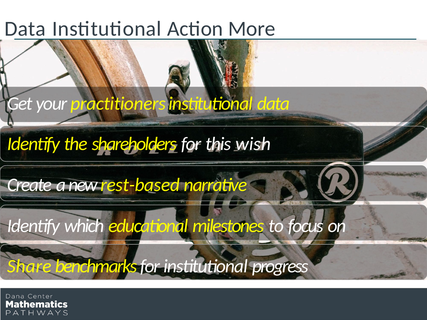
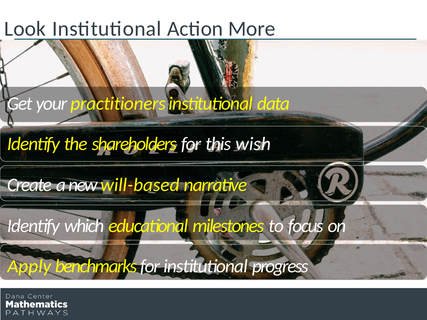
Data at (25, 29): Data -> Look
rest-based: rest-based -> will-based
Share: Share -> Apply
